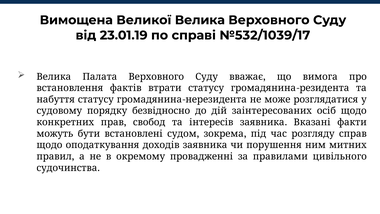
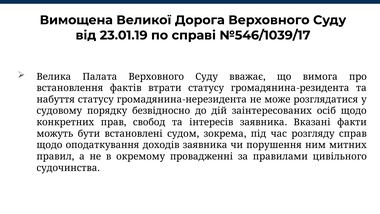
Великої Велика: Велика -> Дорога
№532/1039/17: №532/1039/17 -> №546/1039/17
